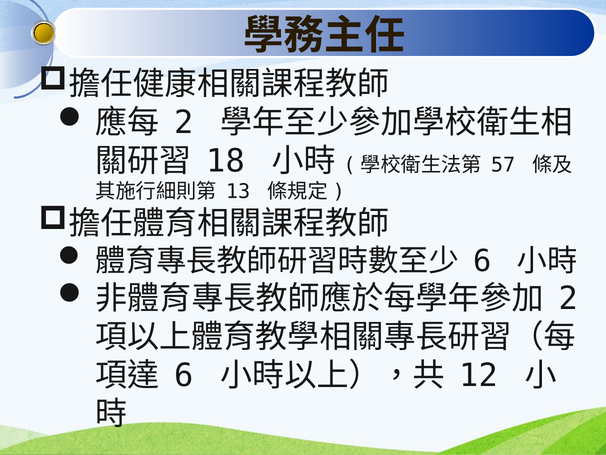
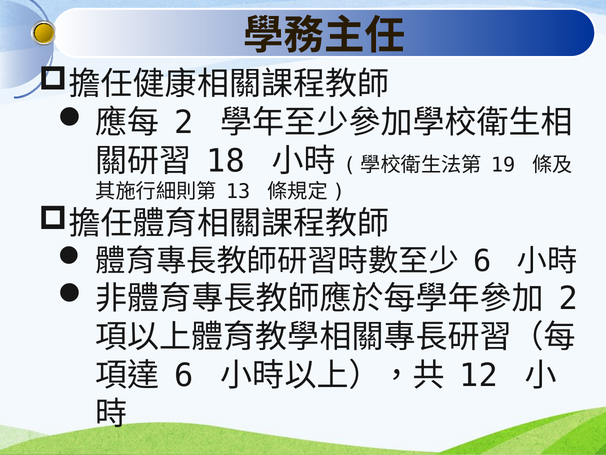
57: 57 -> 19
